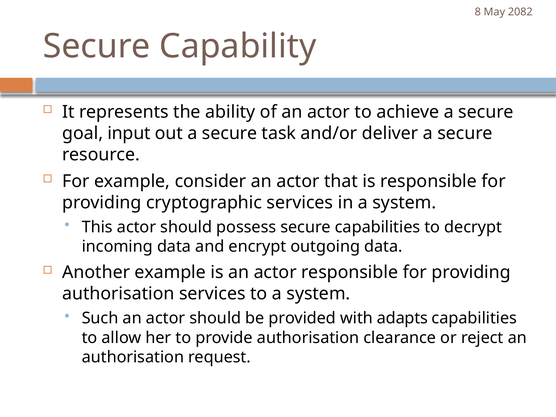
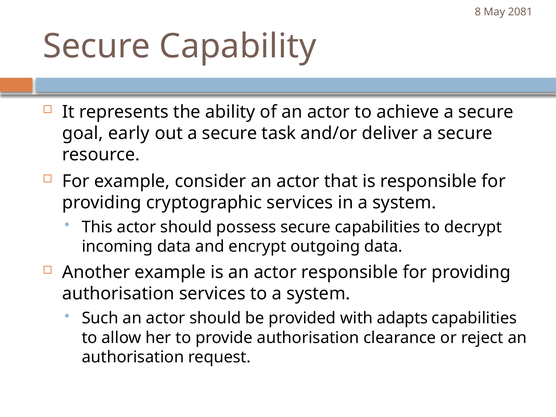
2082: 2082 -> 2081
input: input -> early
